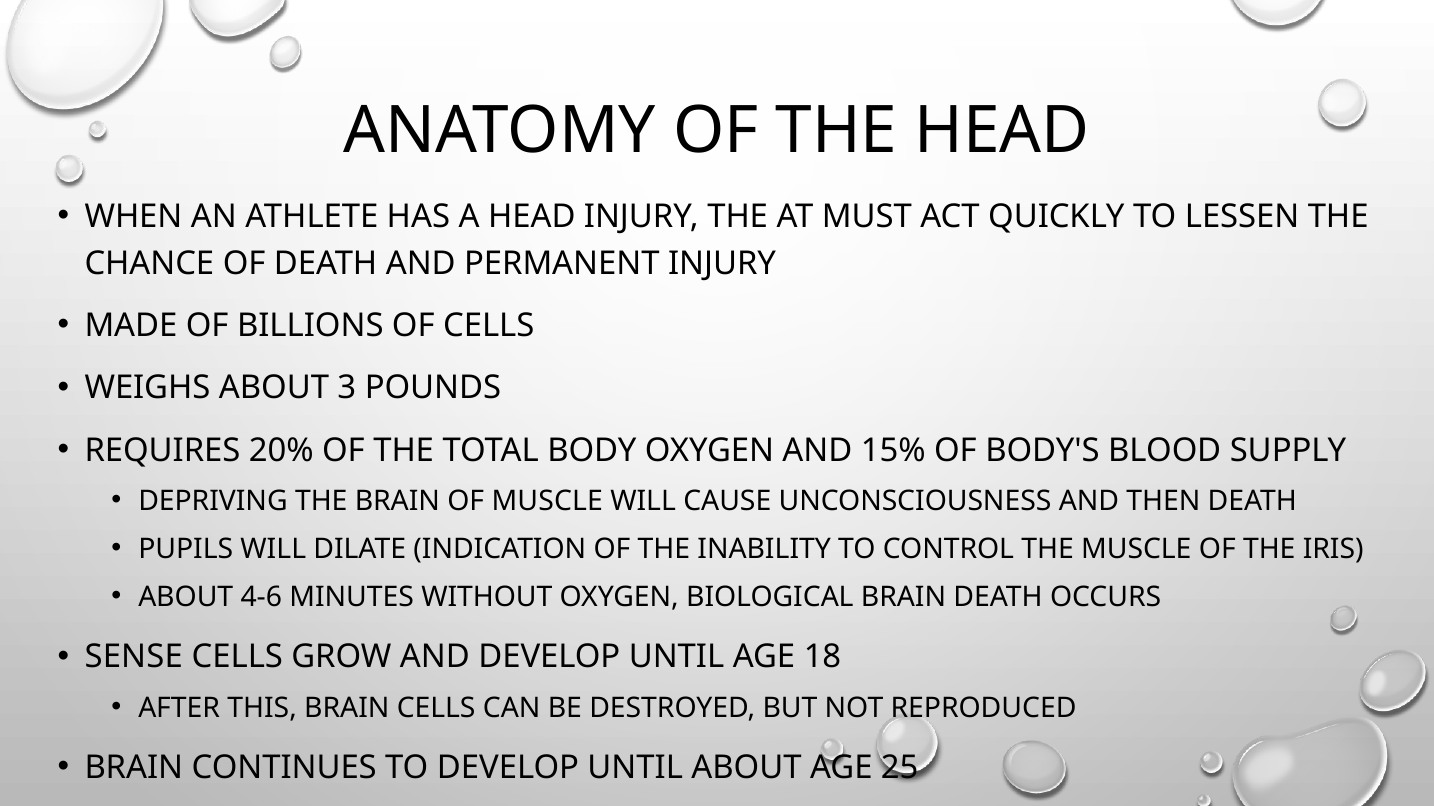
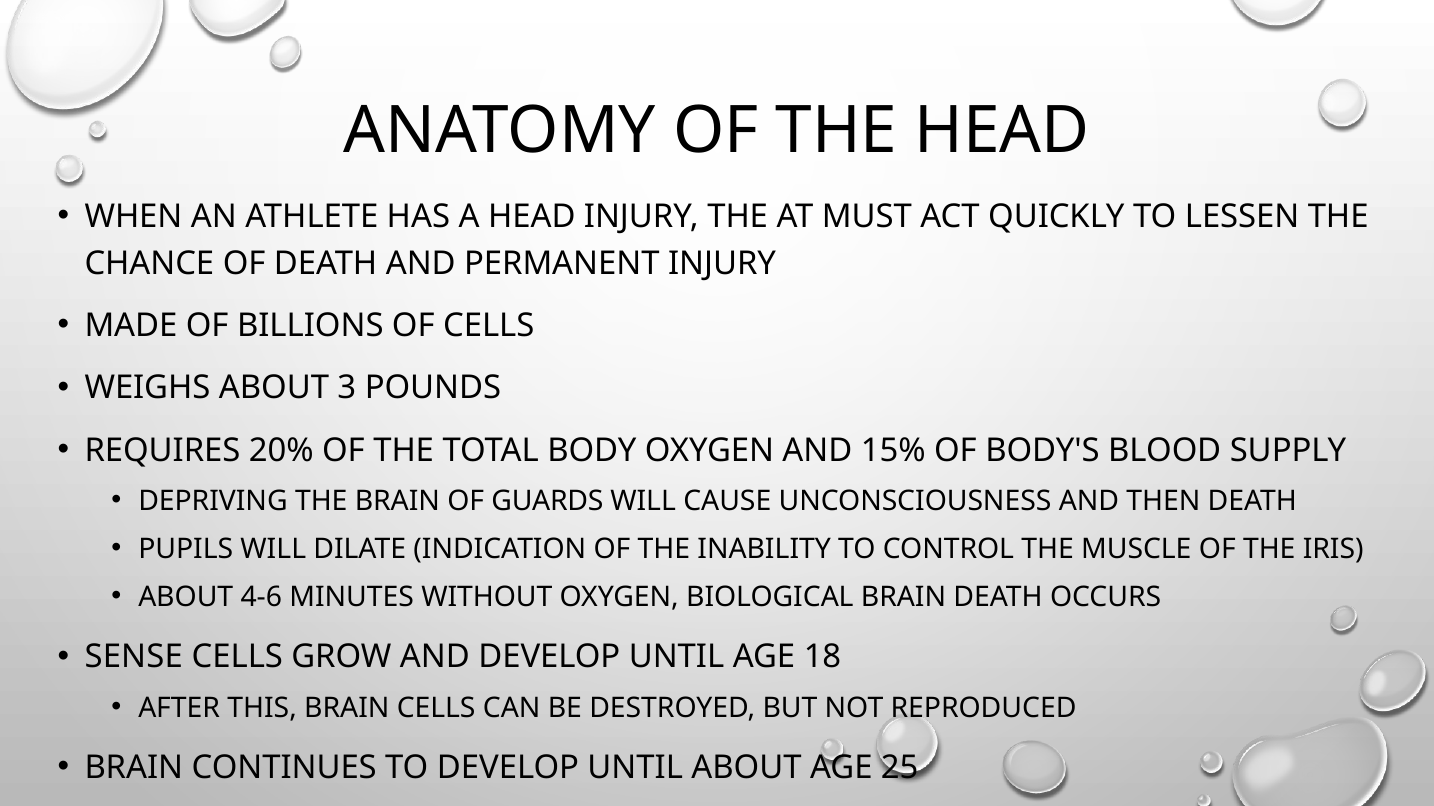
OF MUSCLE: MUSCLE -> GUARDS
